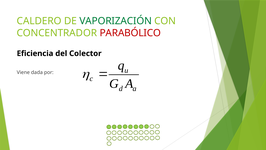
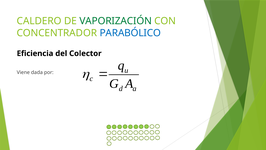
PARABÓLICO colour: red -> blue
